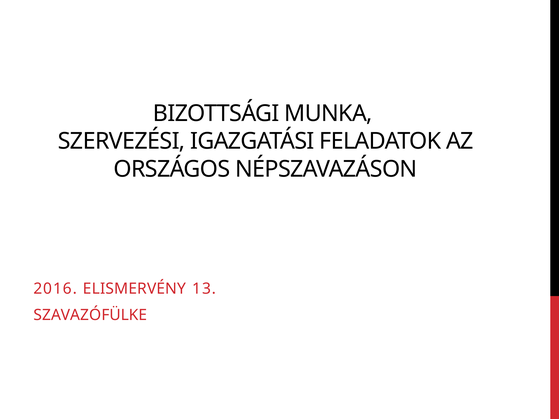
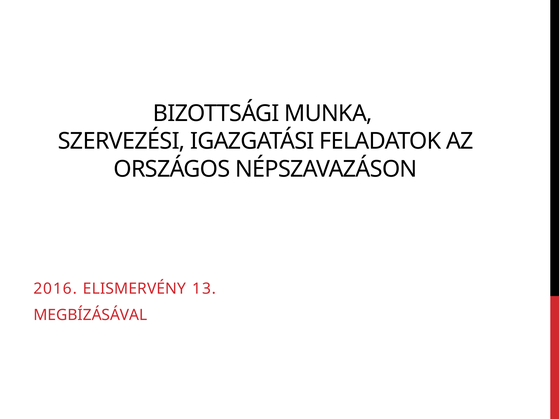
SZAVAZÓFÜLKE: SZAVAZÓFÜLKE -> MEGBÍZÁSÁVAL
